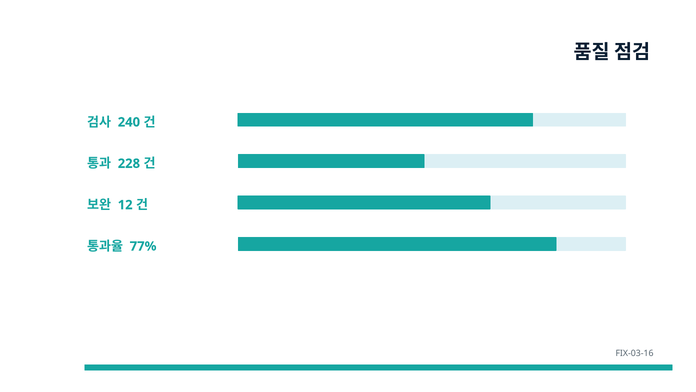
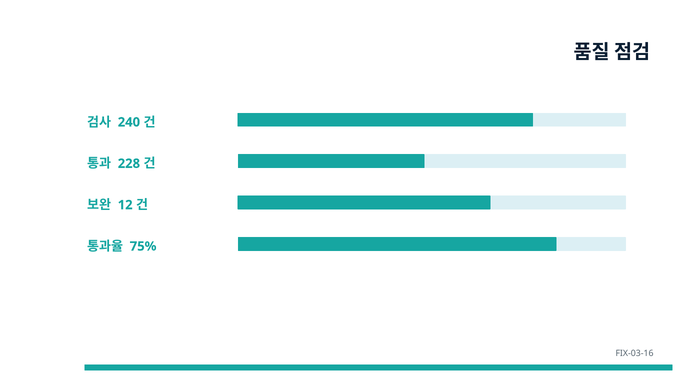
77%: 77% -> 75%
